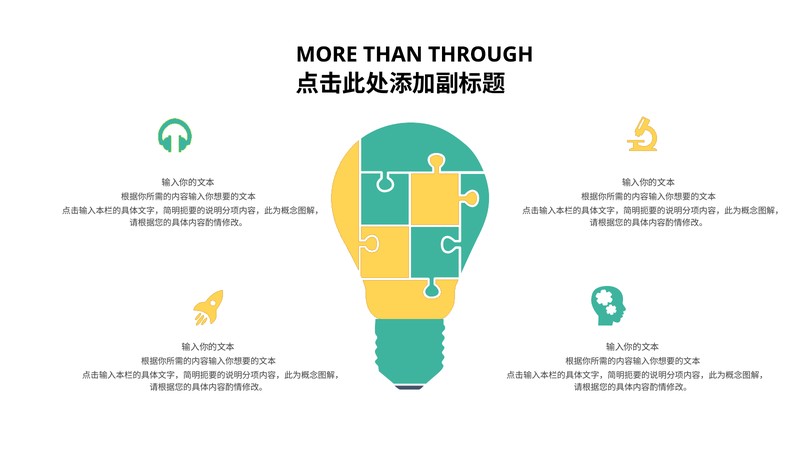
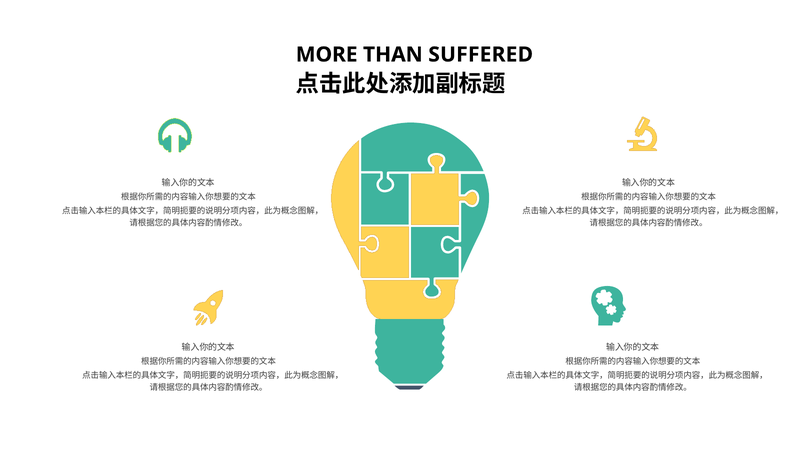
THROUGH: THROUGH -> SUFFERED
